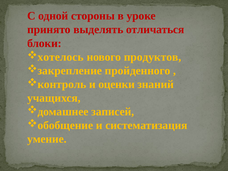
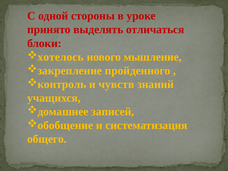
продуктов: продуктов -> мышление
оценки: оценки -> чувств
умение: умение -> общего
